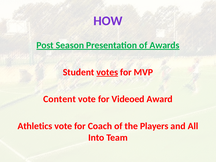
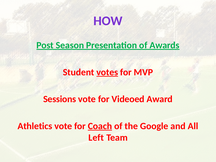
Content: Content -> Sessions
Coach underline: none -> present
Players: Players -> Google
Into: Into -> Left
